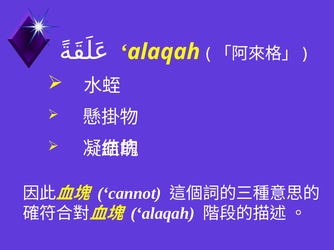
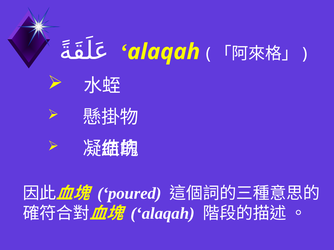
cannot: cannot -> poured
